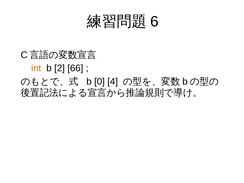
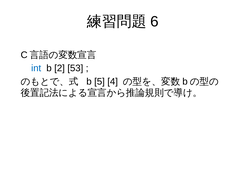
int colour: orange -> blue
66: 66 -> 53
0: 0 -> 5
